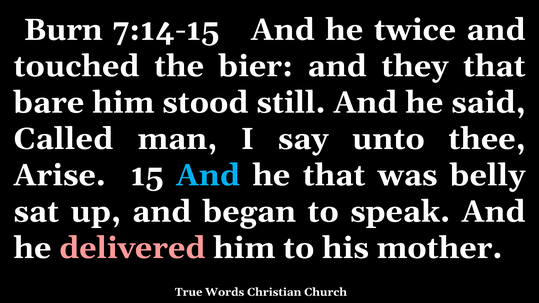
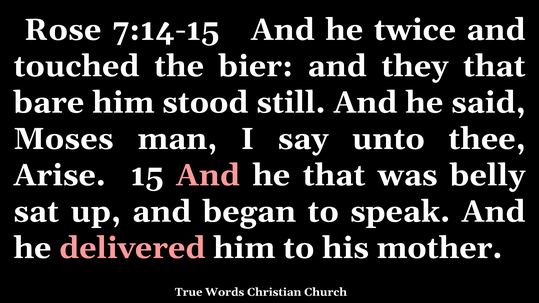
Burn: Burn -> Rose
Called: Called -> Moses
And at (208, 175) colour: light blue -> pink
